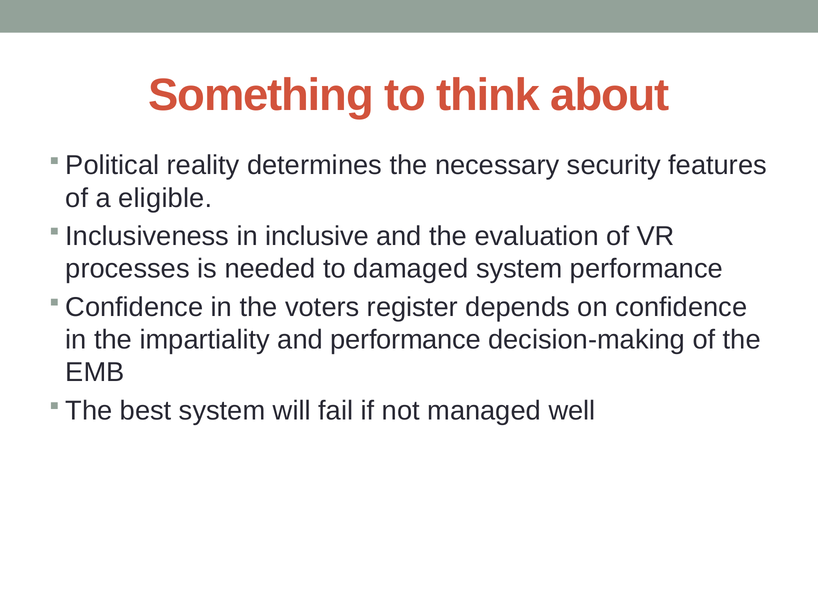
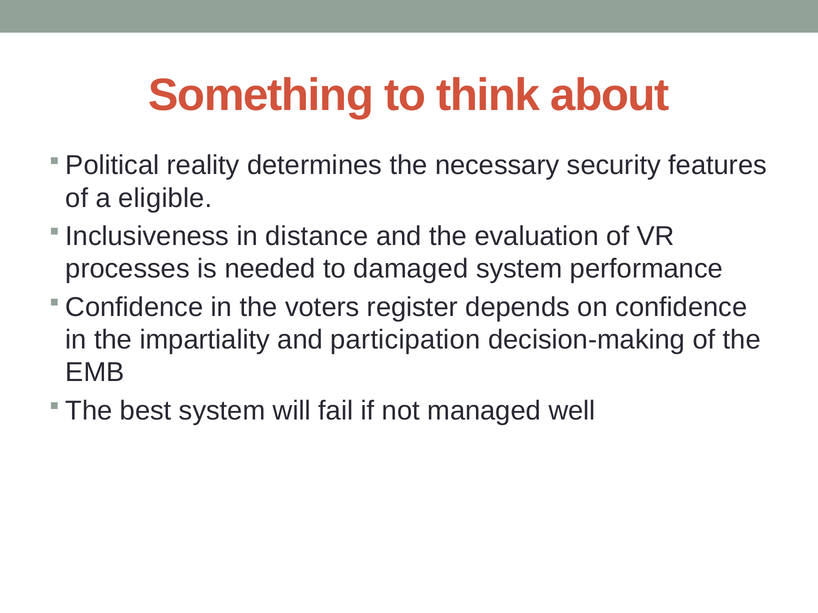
inclusive: inclusive -> distance
and performance: performance -> participation
